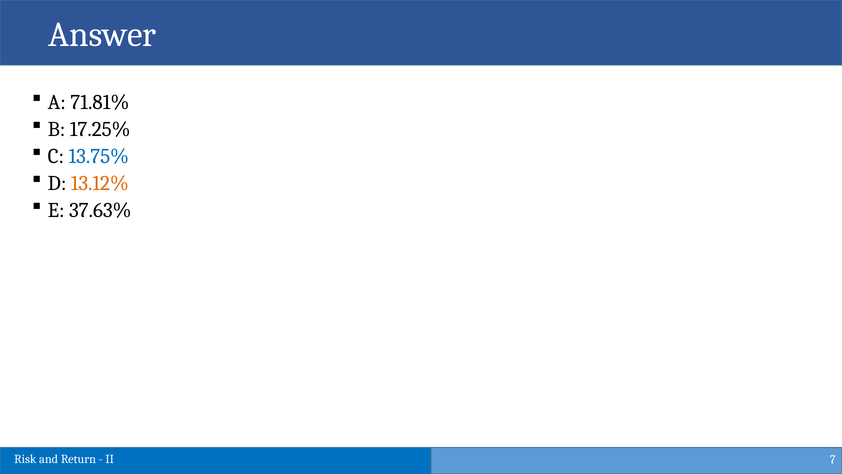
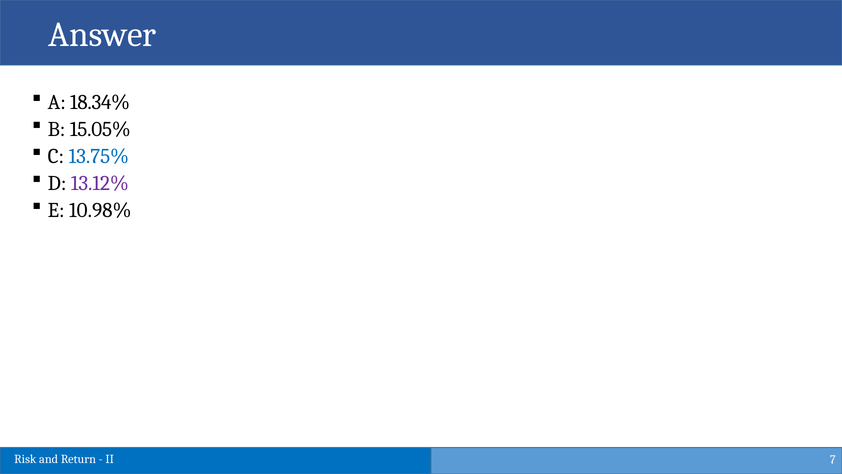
71.81%: 71.81% -> 18.34%
17.25%: 17.25% -> 15.05%
13.12% colour: orange -> purple
37.63%: 37.63% -> 10.98%
